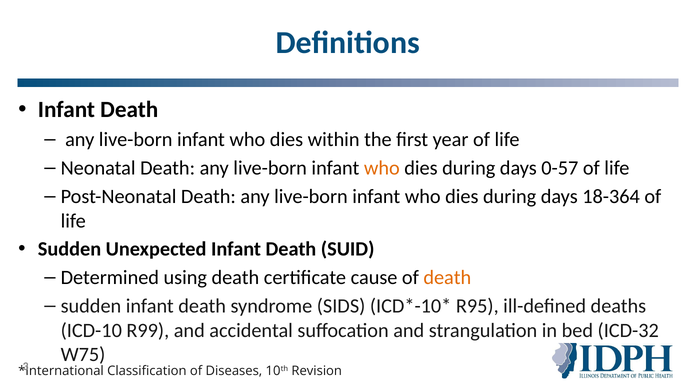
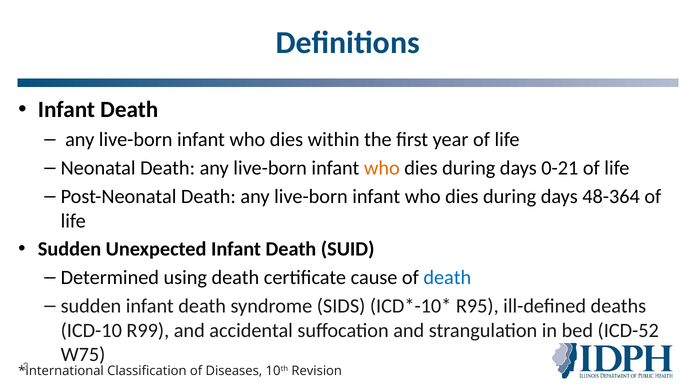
0-57: 0-57 -> 0-21
18-364: 18-364 -> 48-364
death at (447, 277) colour: orange -> blue
ICD-32: ICD-32 -> ICD-52
